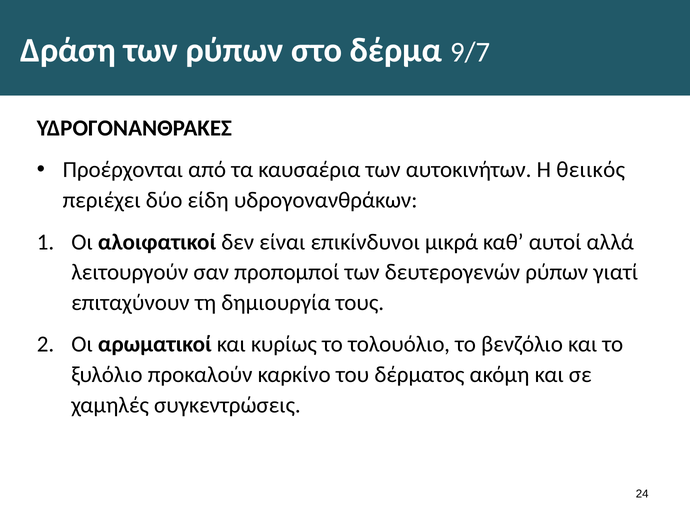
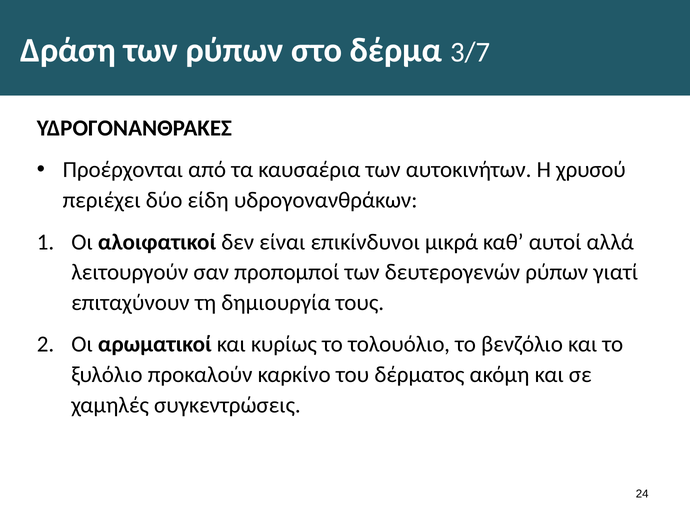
9/7: 9/7 -> 3/7
θειικός: θειικός -> χρυσού
